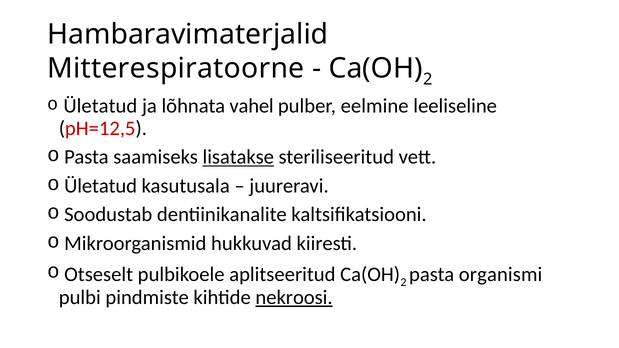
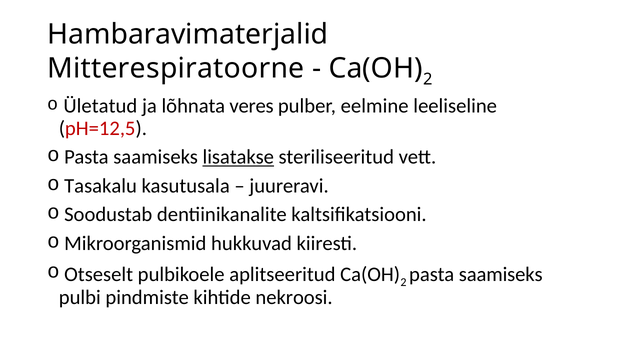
vahel: vahel -> veres
Ületatud at (101, 186): Ületatud -> Tasakalu
organismi at (501, 275): organismi -> saamiseks
nekroosi underline: present -> none
